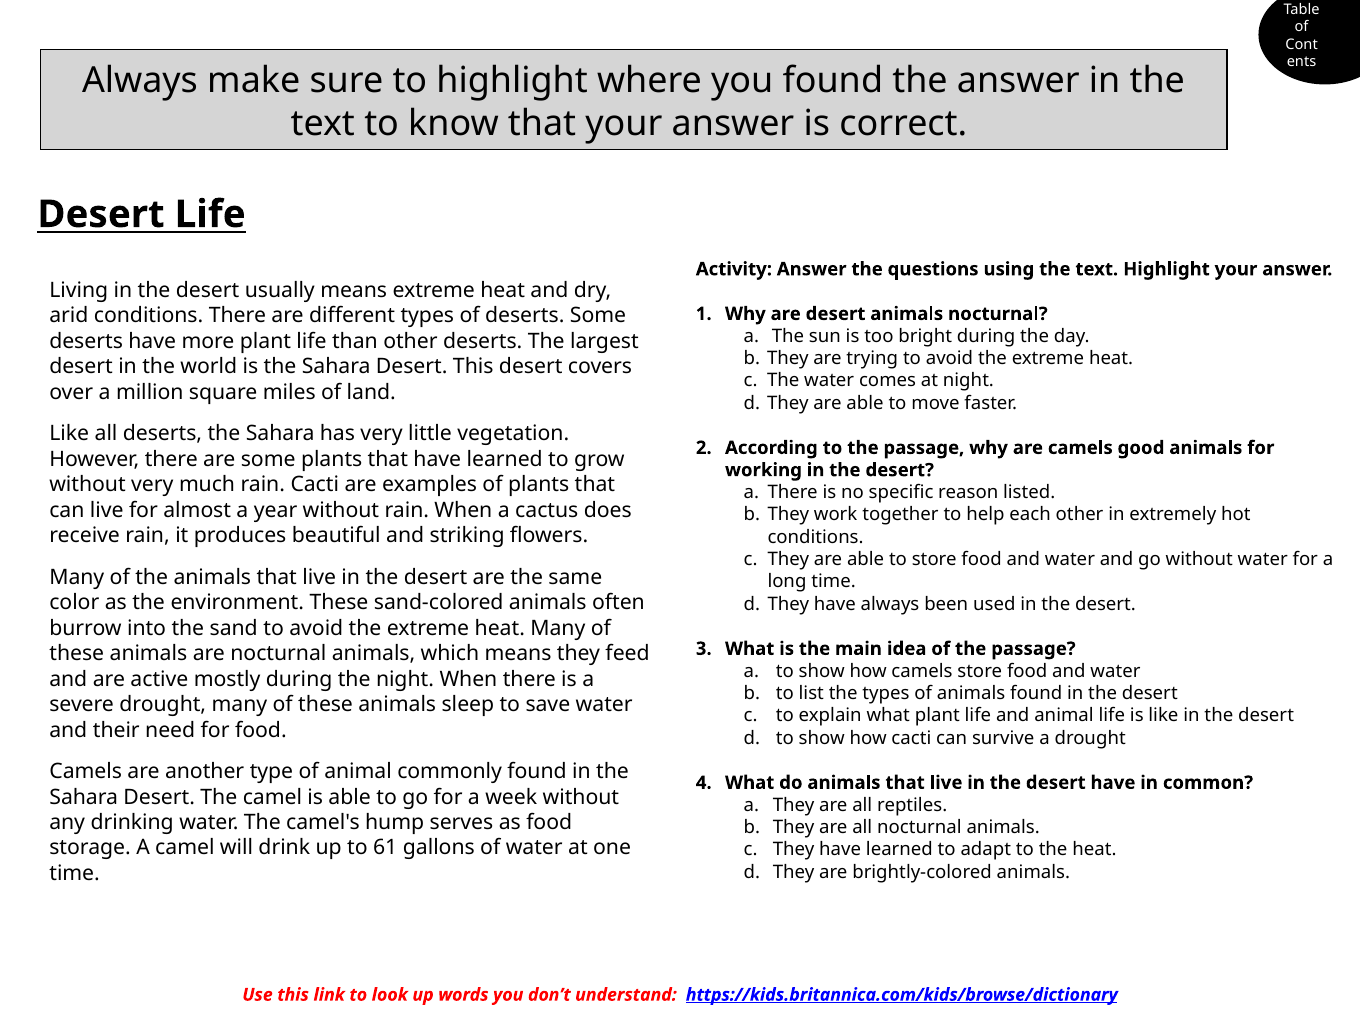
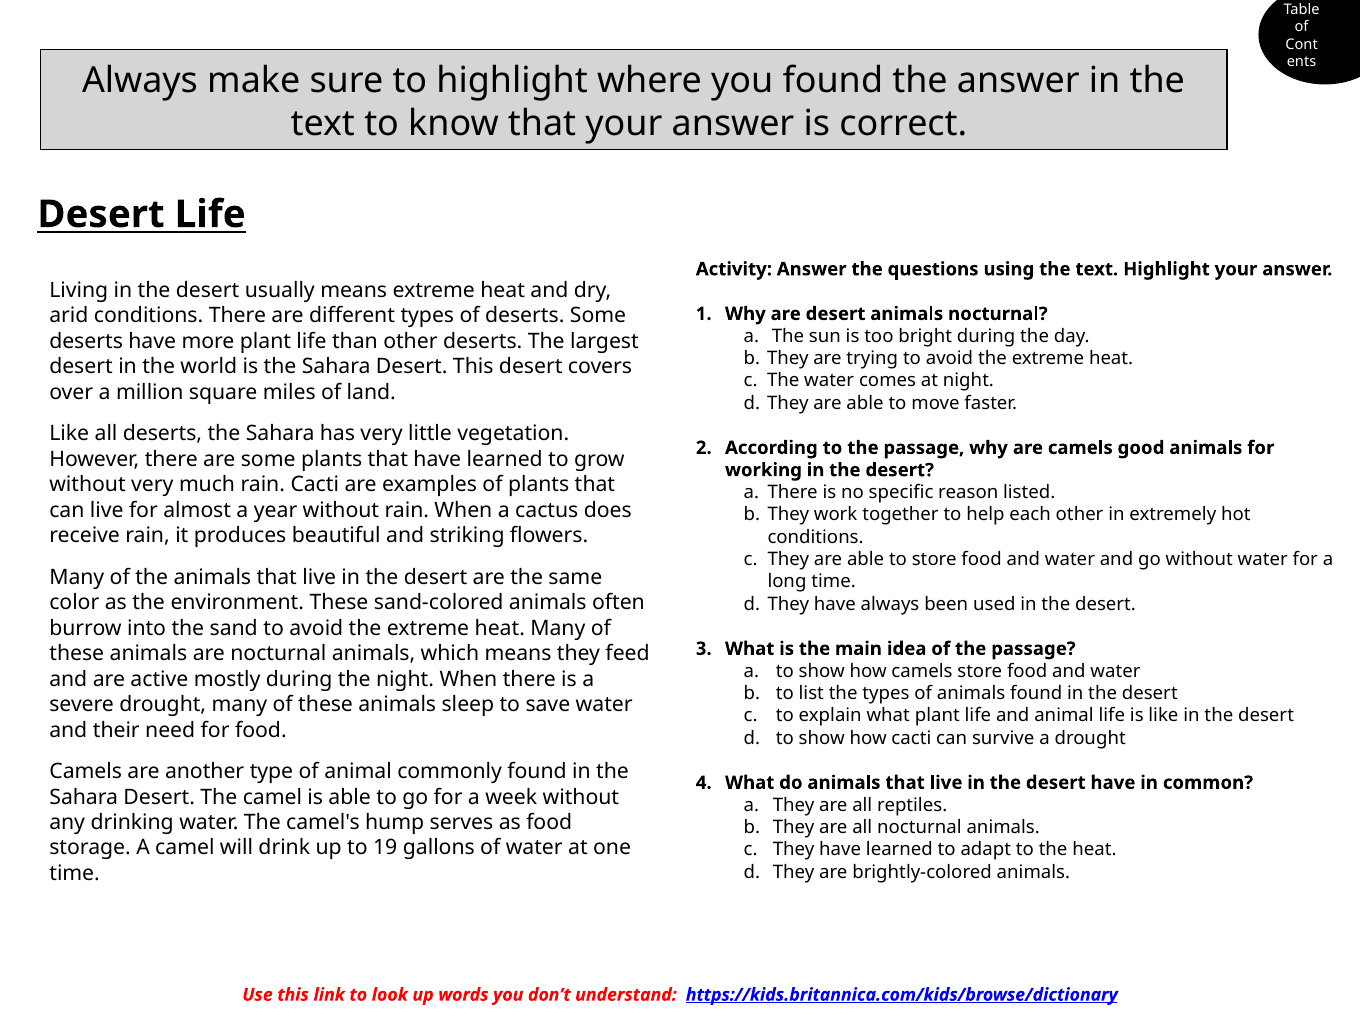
61: 61 -> 19
